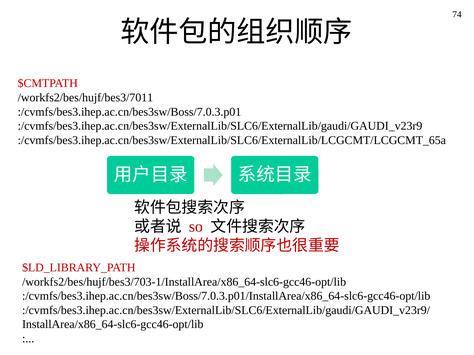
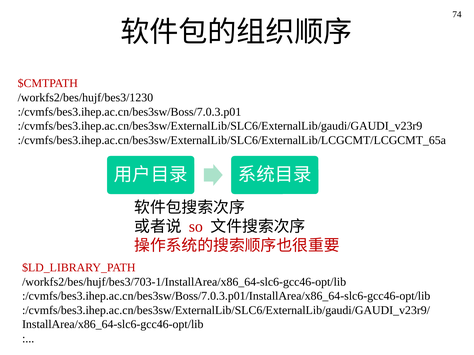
/workfs2/bes/hujf/bes3/7011: /workfs2/bes/hujf/bes3/7011 -> /workfs2/bes/hujf/bes3/1230
